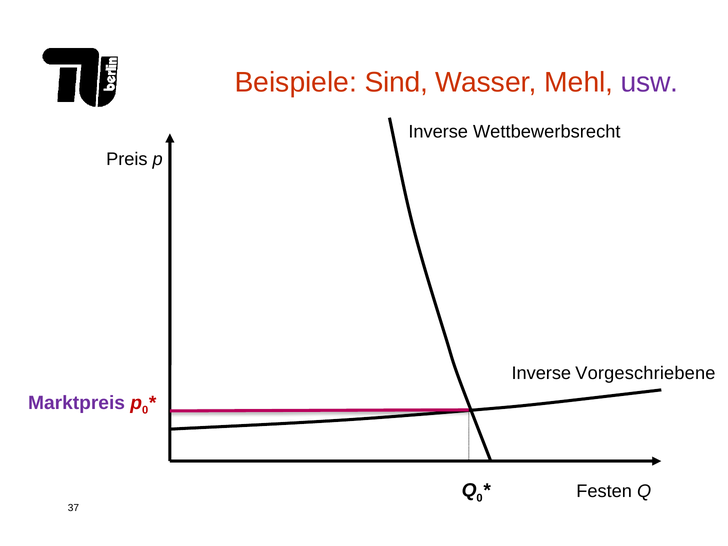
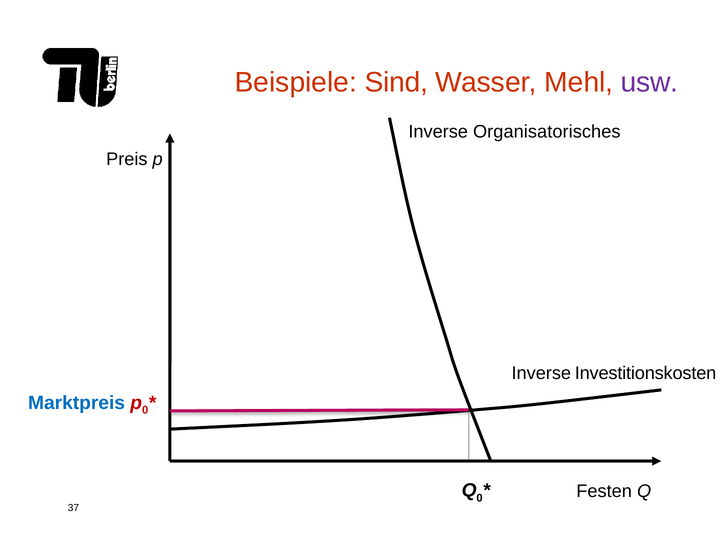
Wettbewerbsrecht: Wettbewerbsrecht -> Organisatorisches
Vorgeschriebene: Vorgeschriebene -> Investitionskosten
Marktpreis colour: purple -> blue
